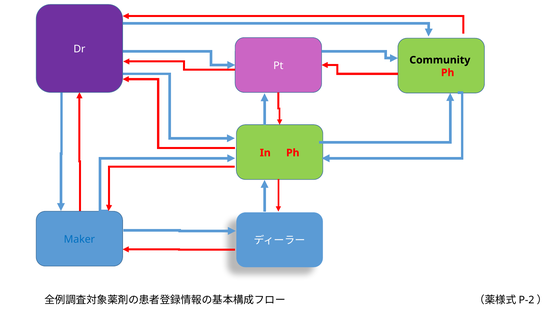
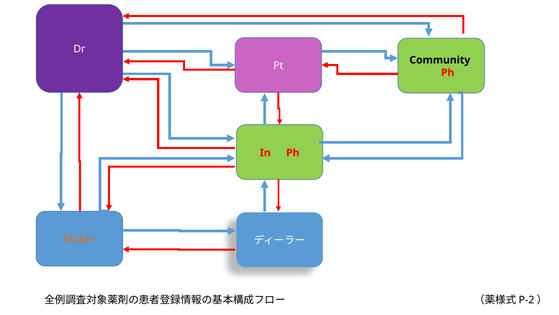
Maker colour: blue -> orange
